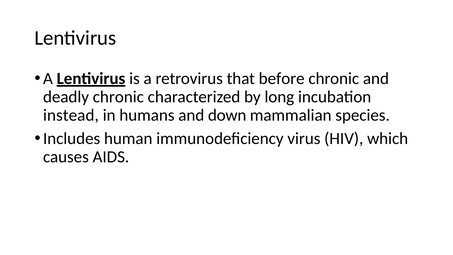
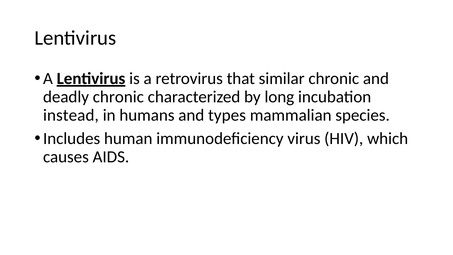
before: before -> similar
down: down -> types
